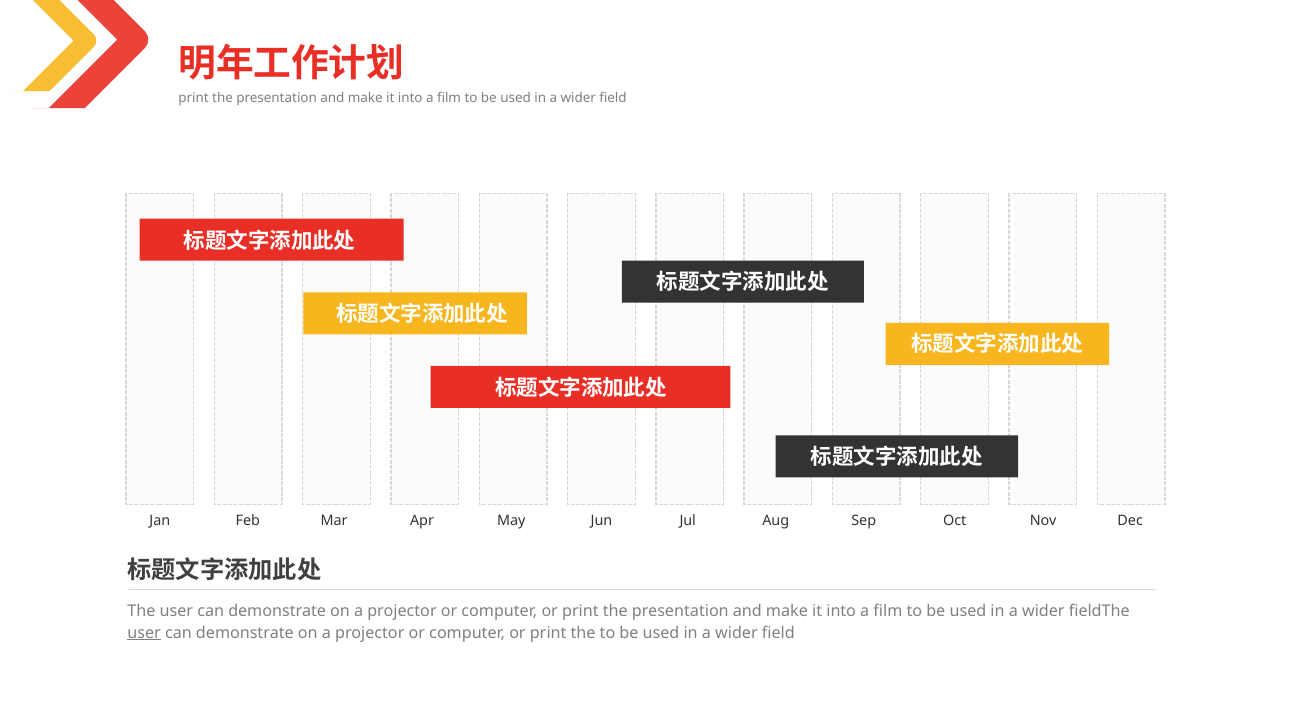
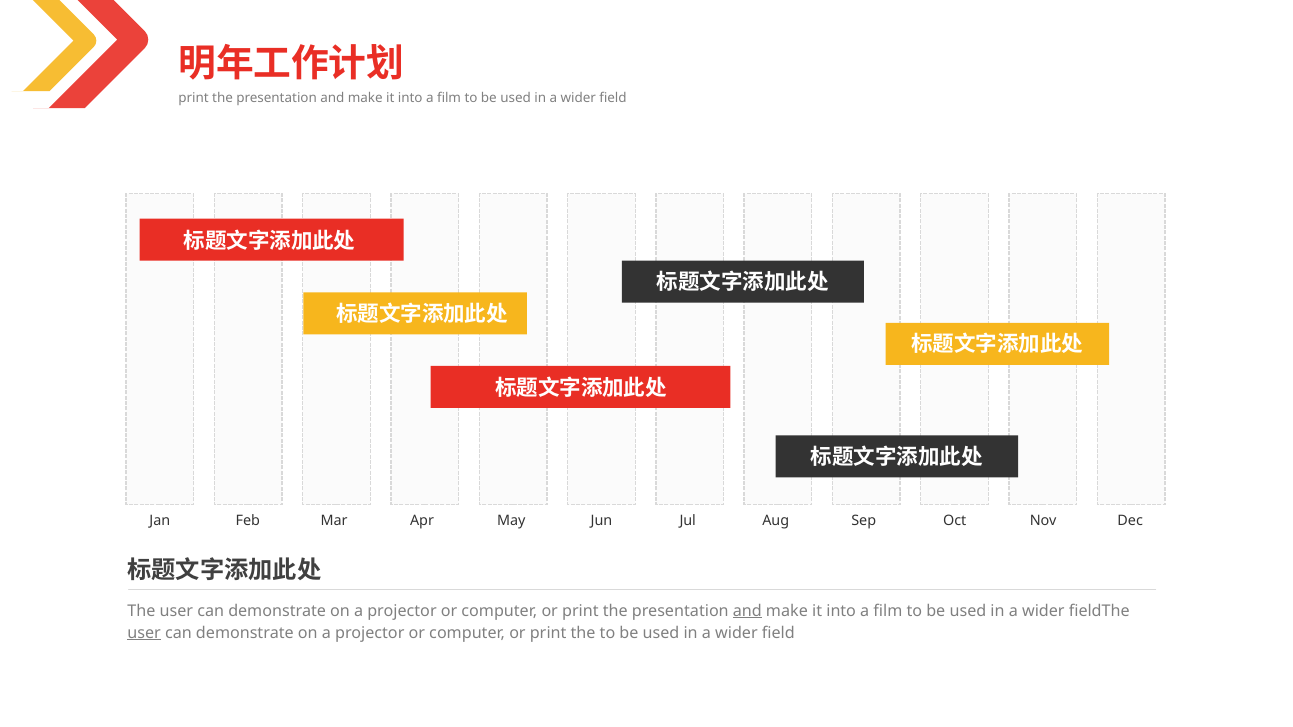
and at (747, 611) underline: none -> present
